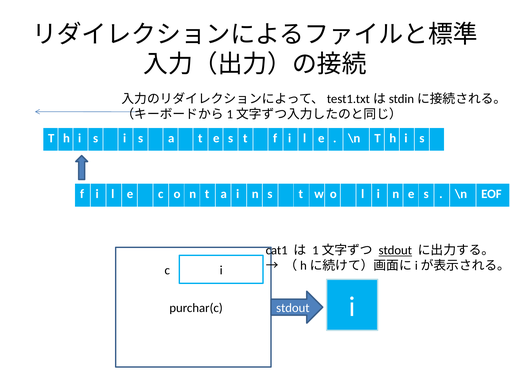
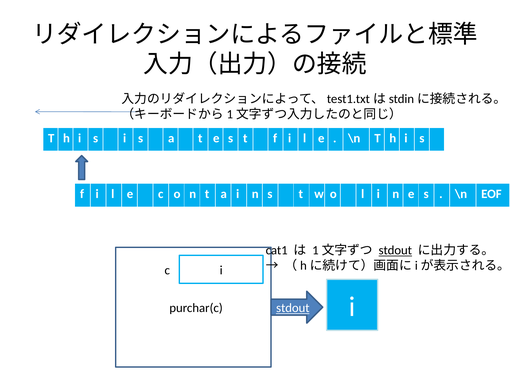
stdout at (293, 308) underline: none -> present
